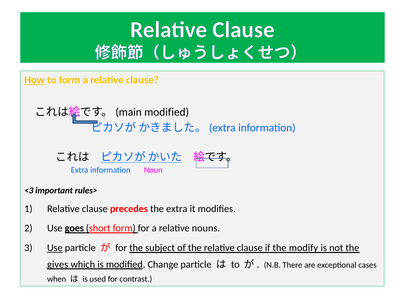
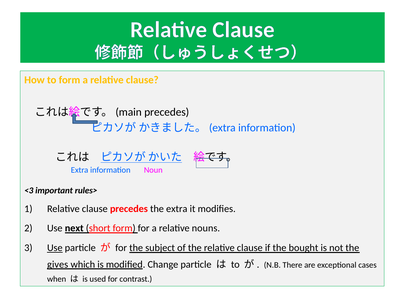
How underline: present -> none
modified at (167, 112): modified -> precedes
goes: goes -> next
modify: modify -> bought
